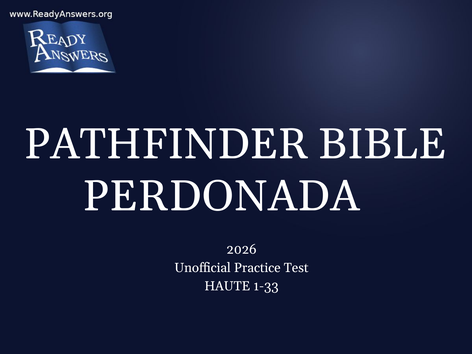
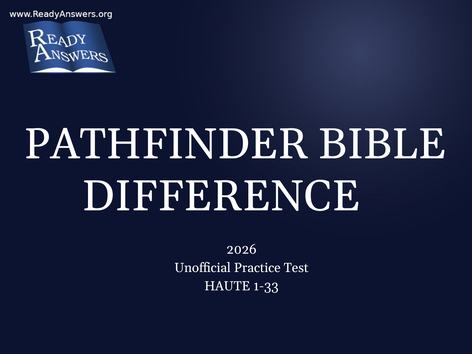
PERDONADA: PERDONADA -> DIFFERENCE
